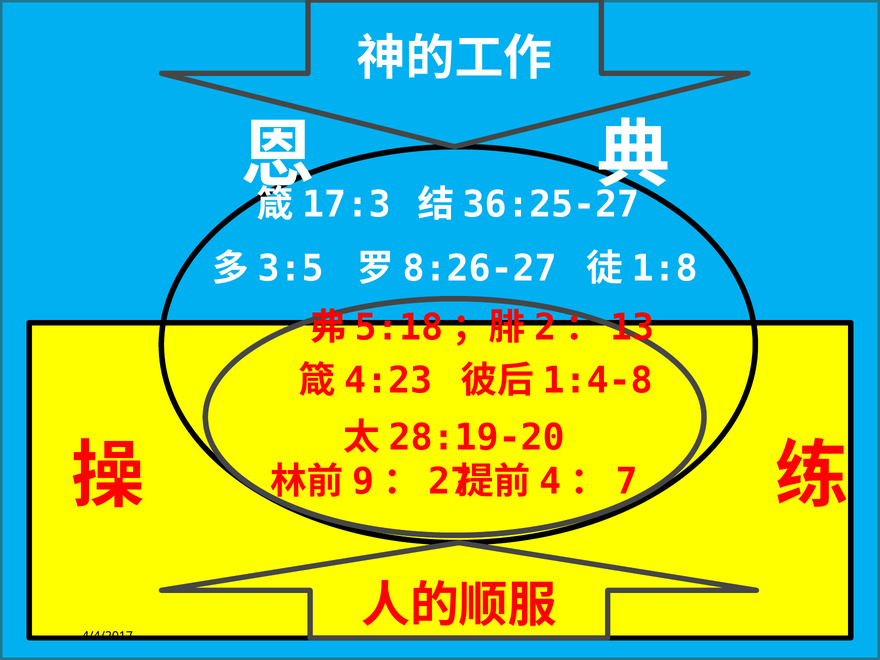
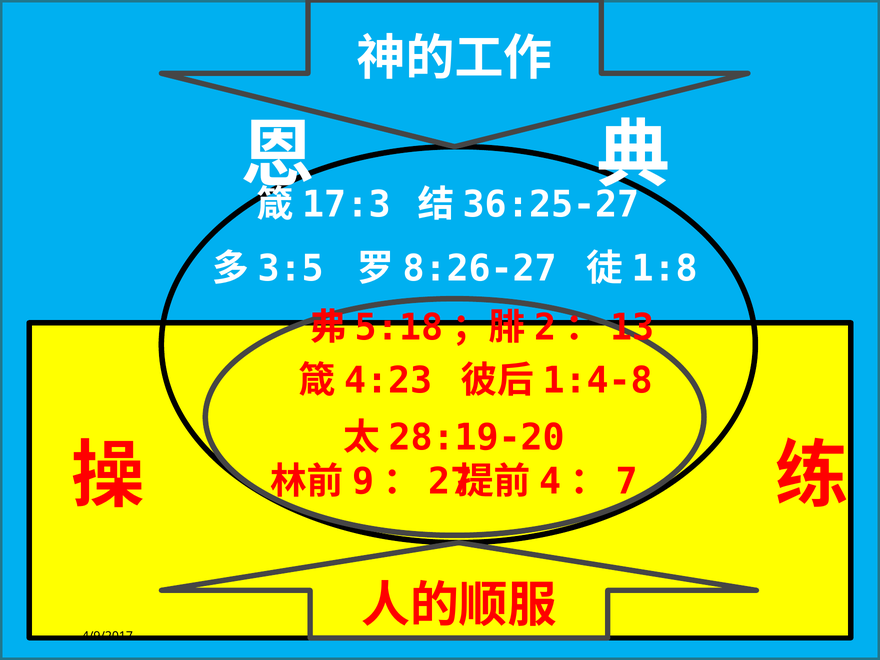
4/4/2017: 4/4/2017 -> 4/9/2017
